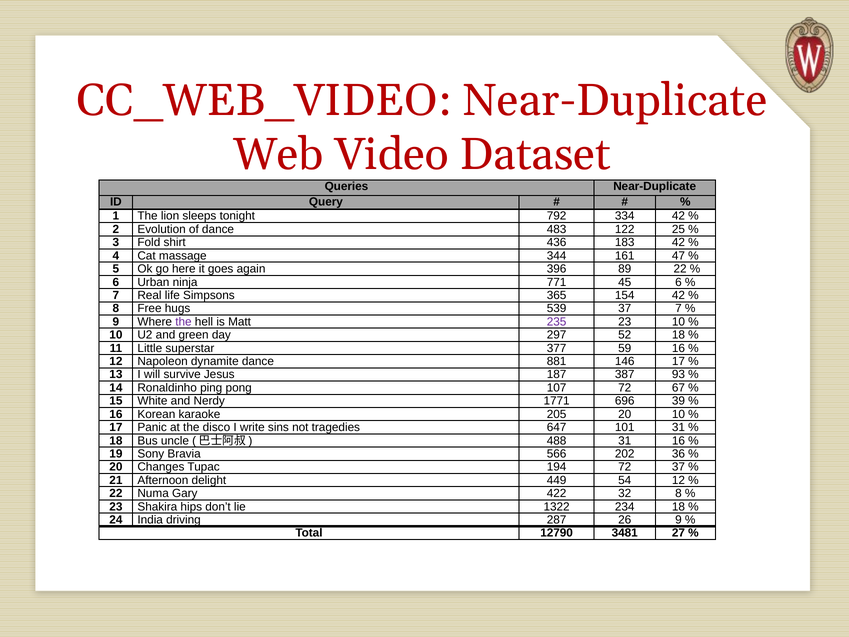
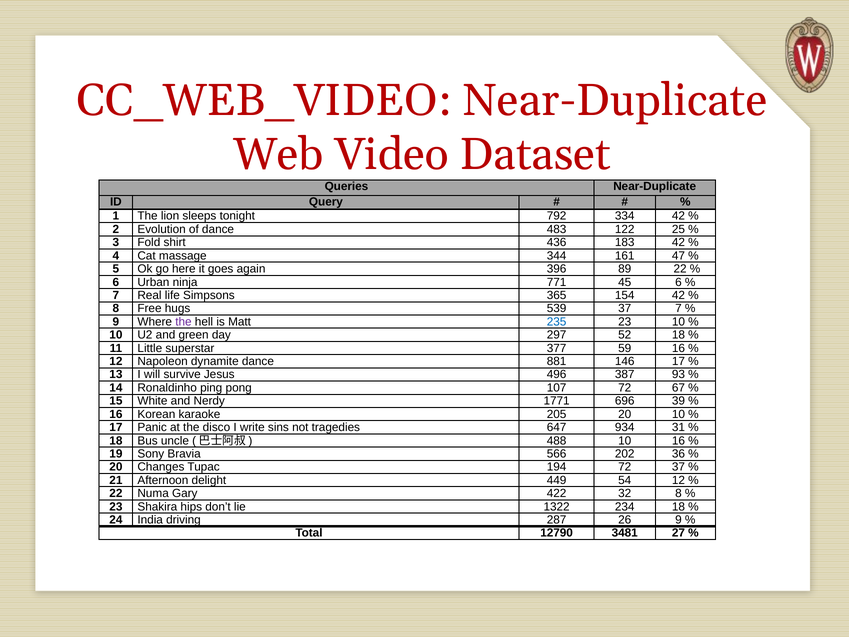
235 colour: purple -> blue
187: 187 -> 496
101: 101 -> 934
488 31: 31 -> 10
